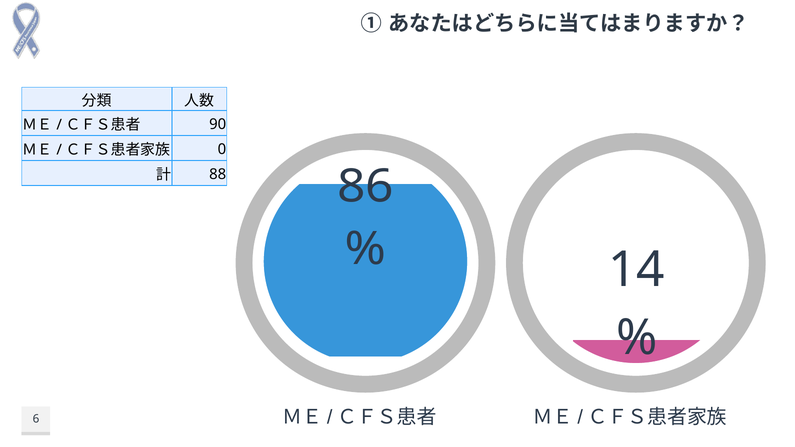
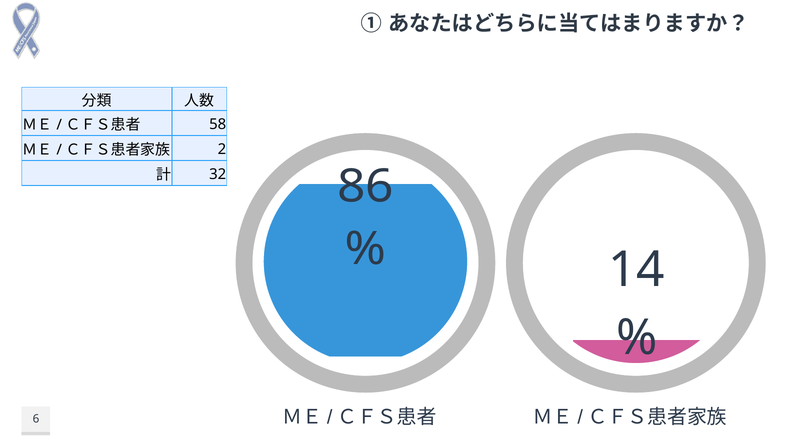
90: 90 -> 58
0: 0 -> 2
88: 88 -> 32
